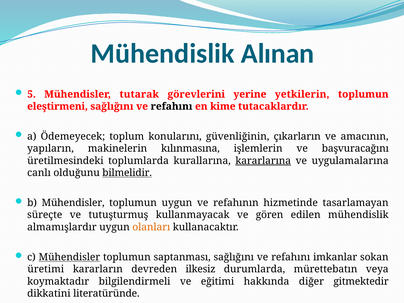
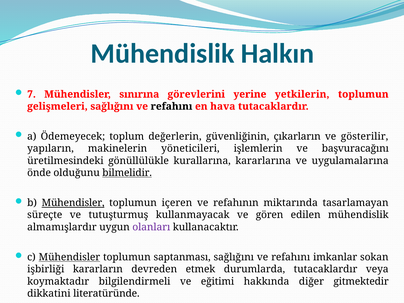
Alınan: Alınan -> Halkın
5: 5 -> 7
tutarak: tutarak -> sınırına
eleştirmeni: eleştirmeni -> gelişmeleri
kime: kime -> hava
konularını: konularını -> değerlerin
amacının: amacının -> gösterilir
kılınmasına: kılınmasına -> yöneticileri
toplumlarda: toplumlarda -> gönüllülükle
kararlarına underline: present -> none
canlı: canlı -> önde
Mühendisler at (73, 203) underline: none -> present
toplumun uygun: uygun -> içeren
hizmetinde: hizmetinde -> miktarında
olanları colour: orange -> purple
üretimi: üretimi -> işbirliği
ilkesiz: ilkesiz -> etmek
durumlarda mürettebatın: mürettebatın -> tutacaklardır
